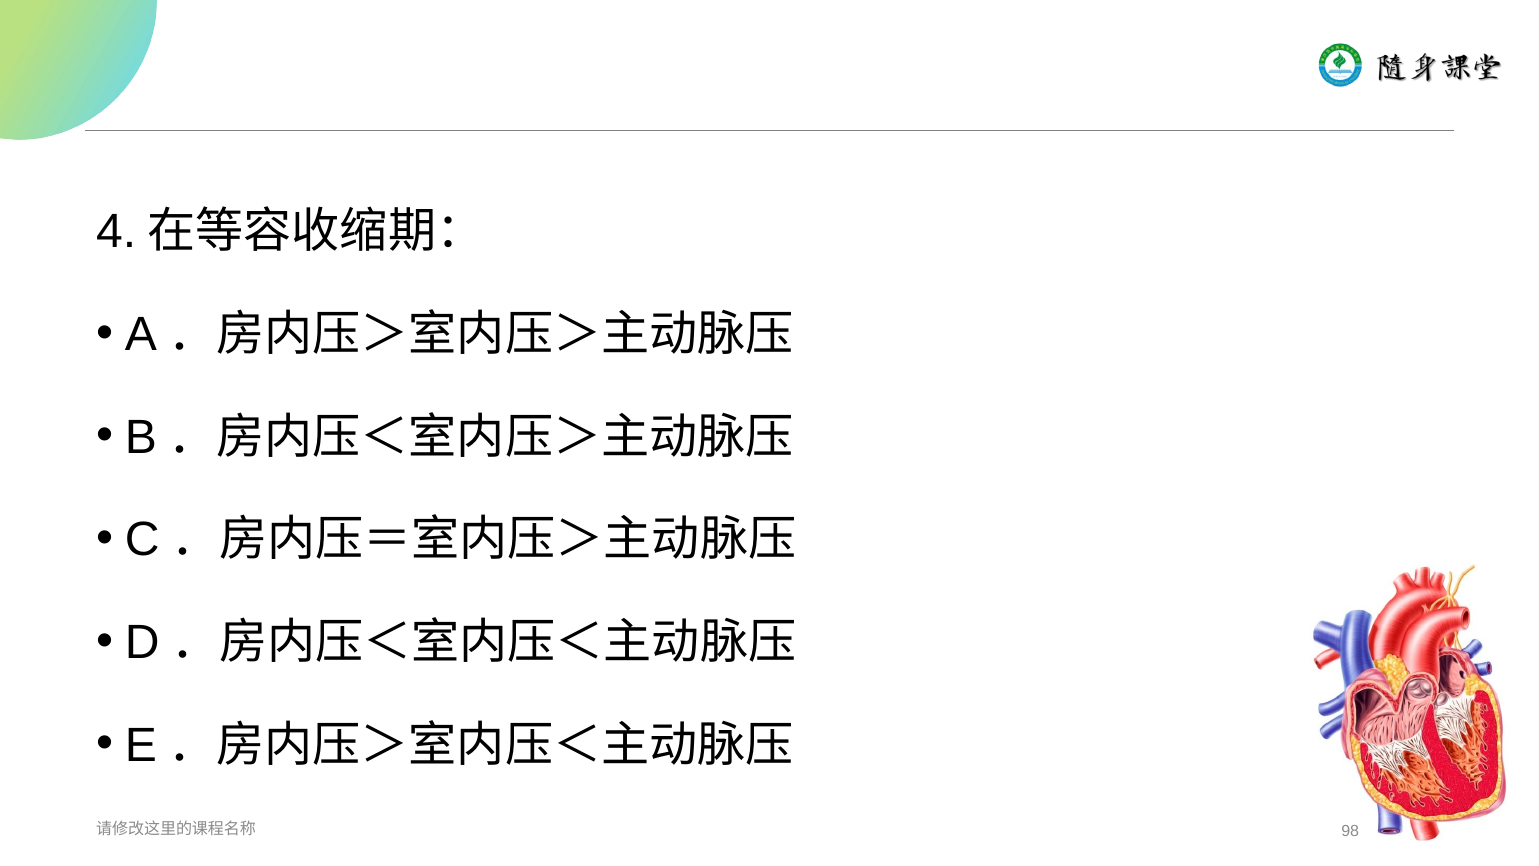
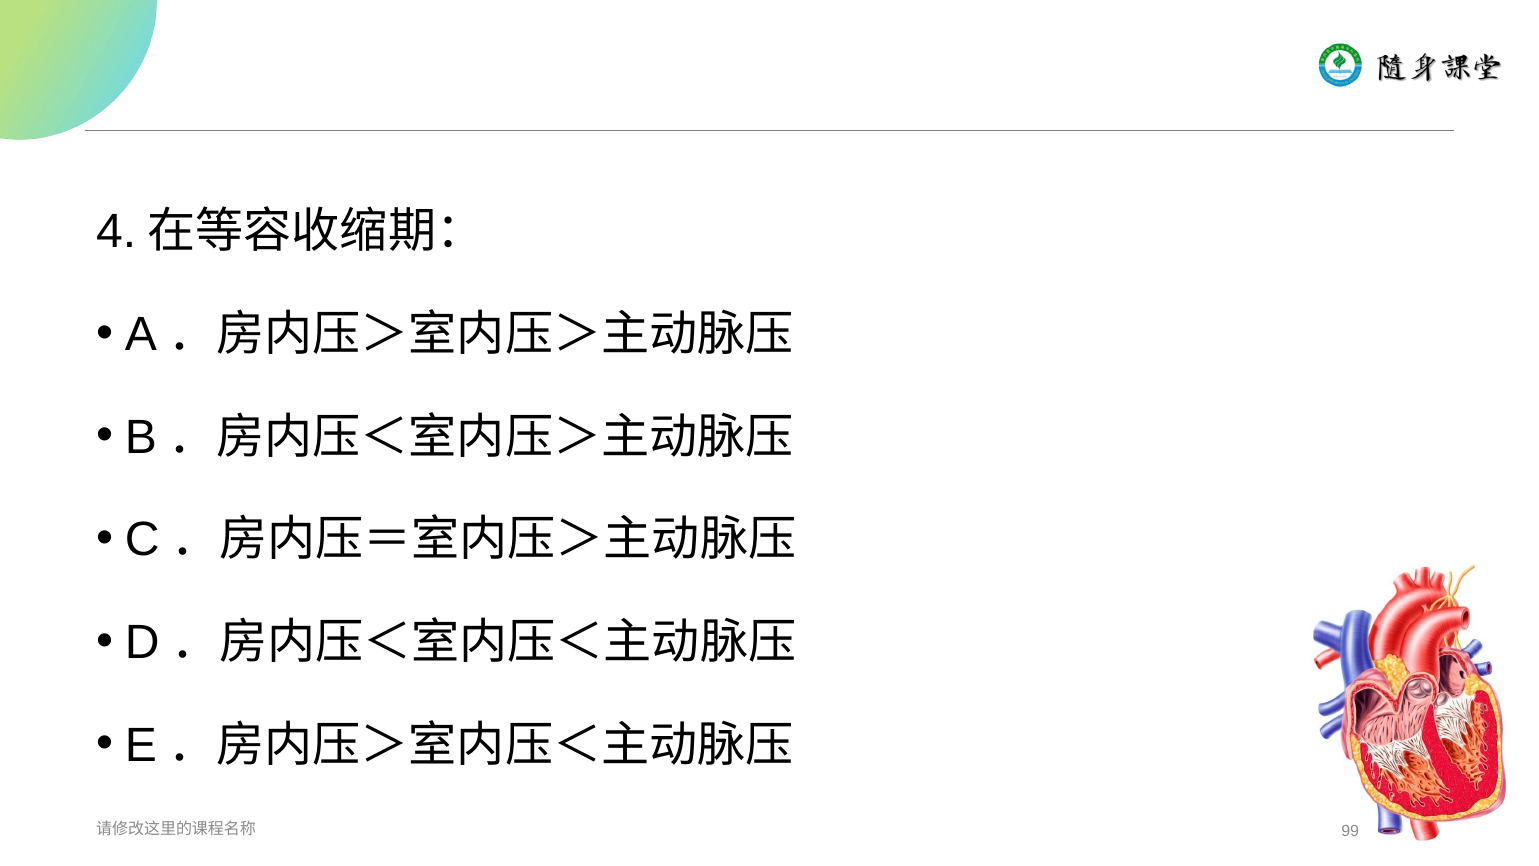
98: 98 -> 99
